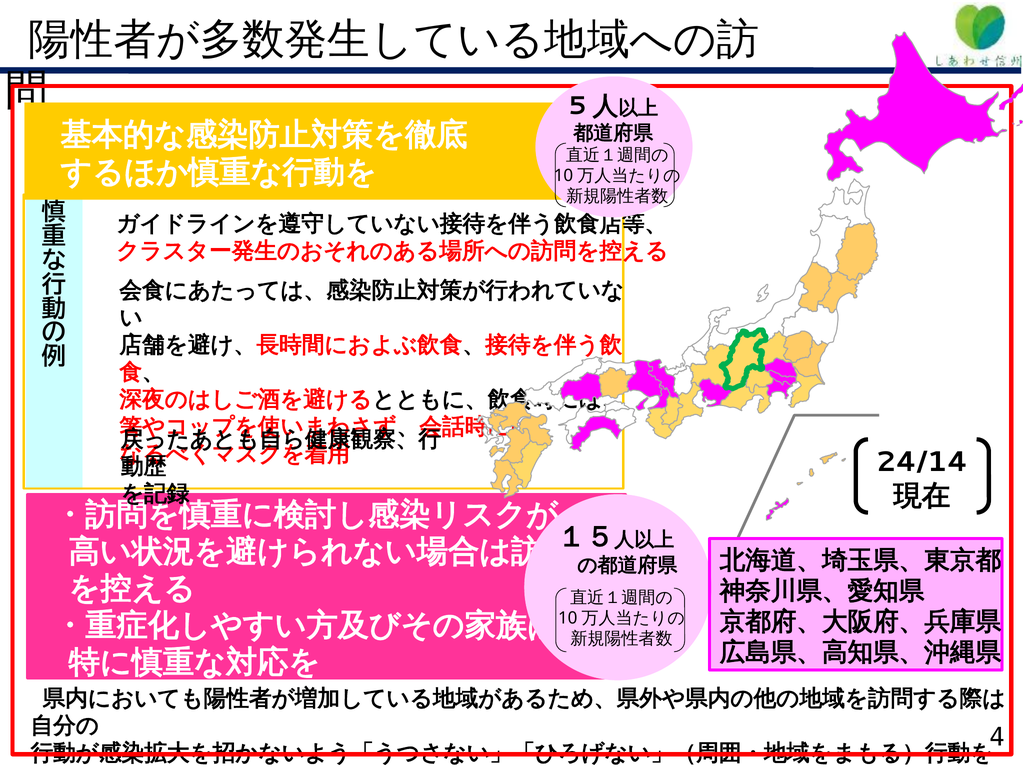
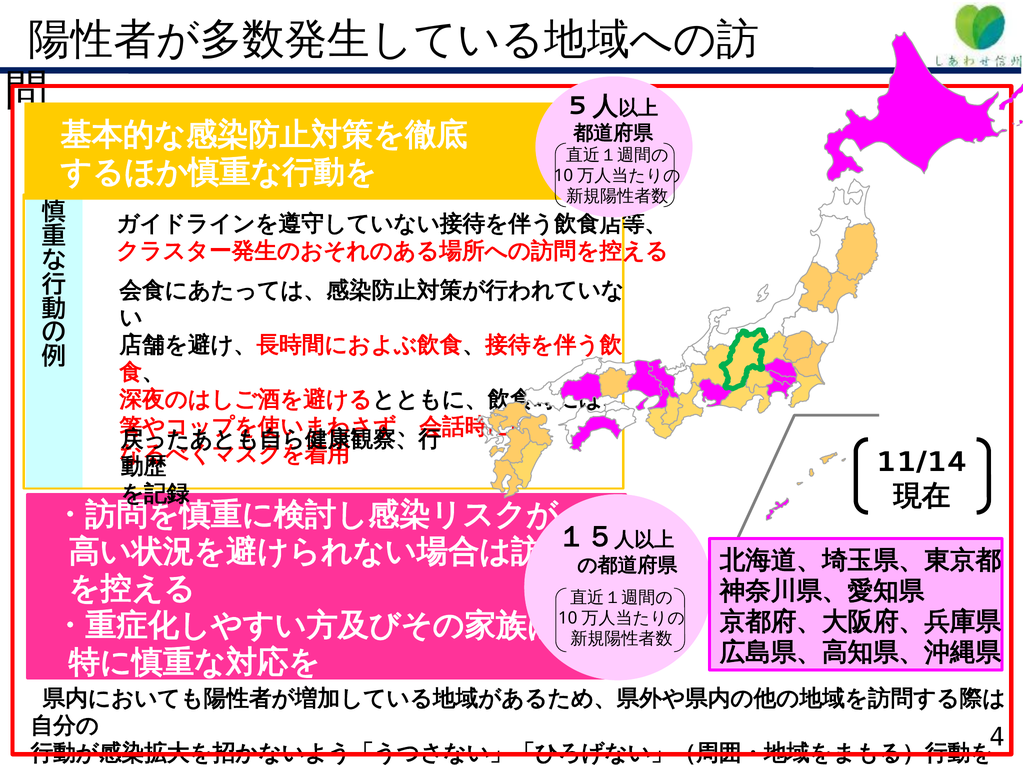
24/14: 24/14 -> 11/14
